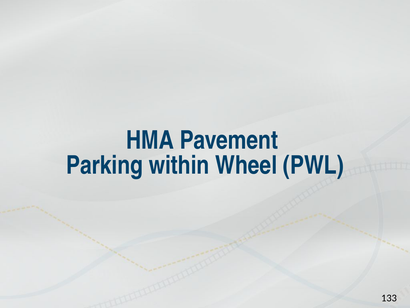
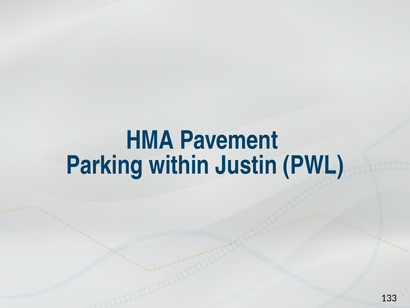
Wheel: Wheel -> Justin
